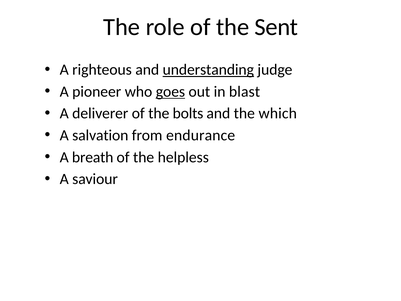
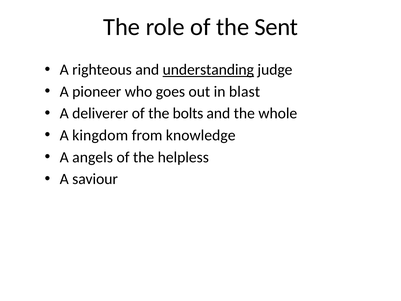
goes underline: present -> none
which: which -> whole
salvation: salvation -> kingdom
endurance: endurance -> knowledge
breath: breath -> angels
